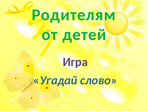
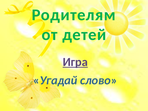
Игра underline: none -> present
